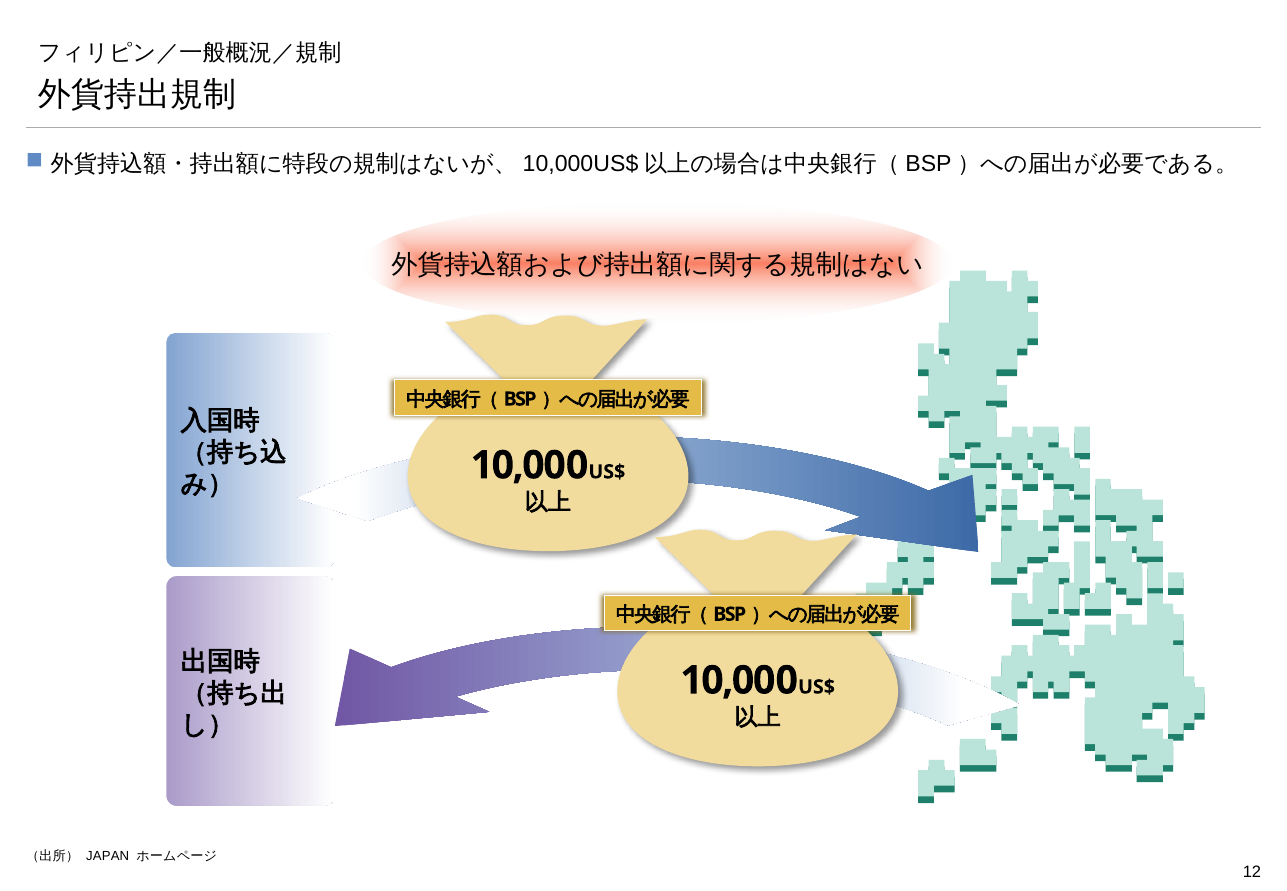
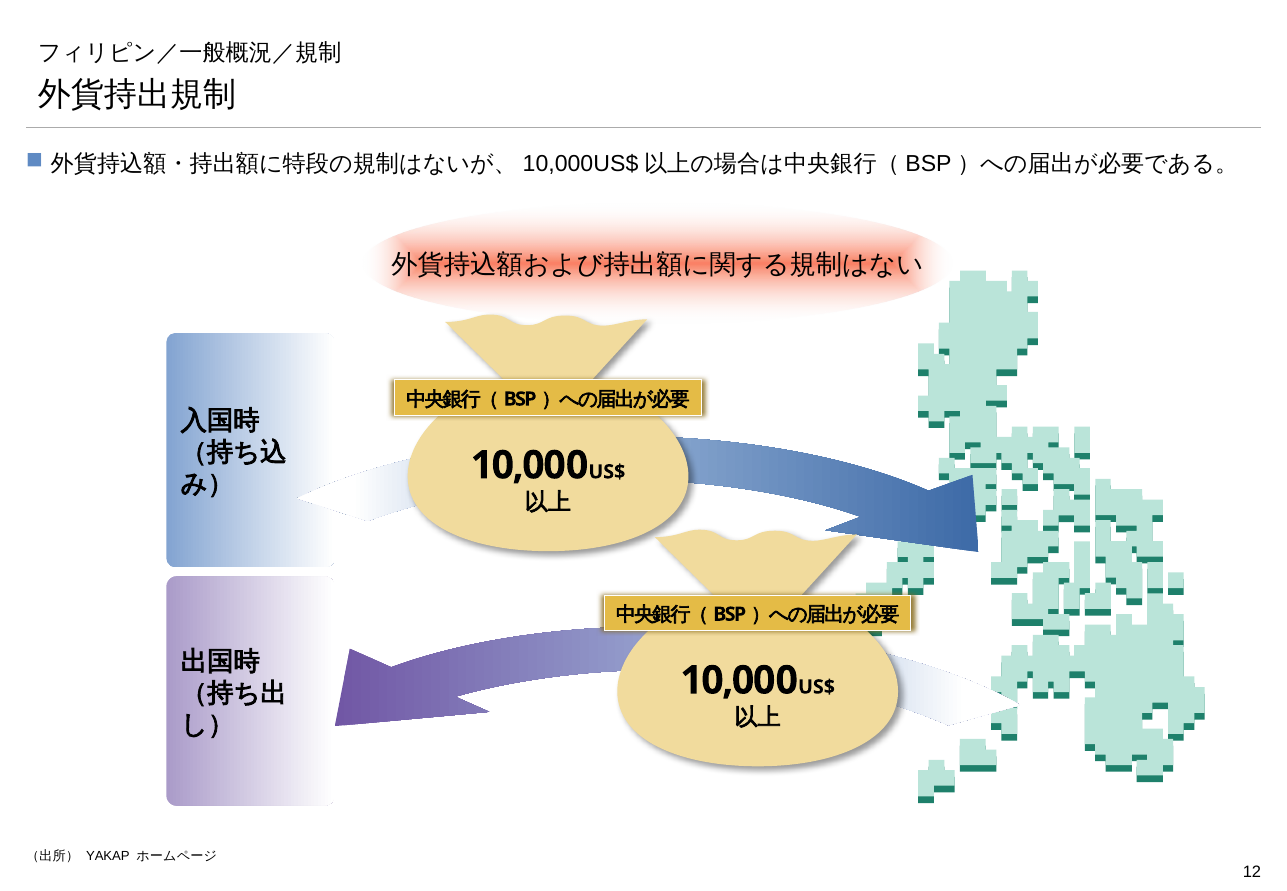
JAPAN: JAPAN -> YAKAP
